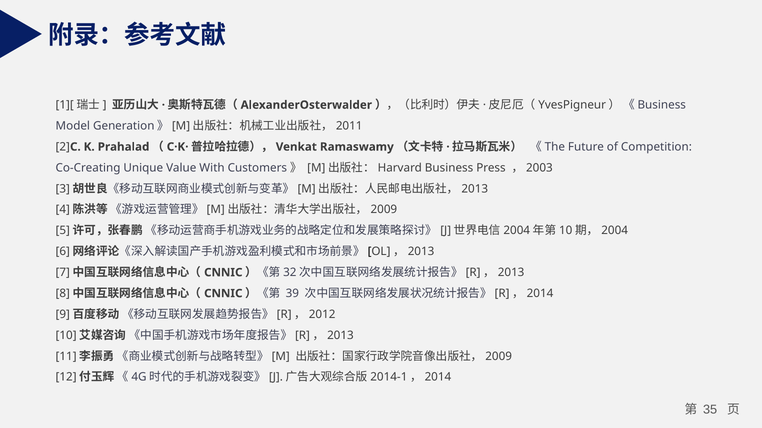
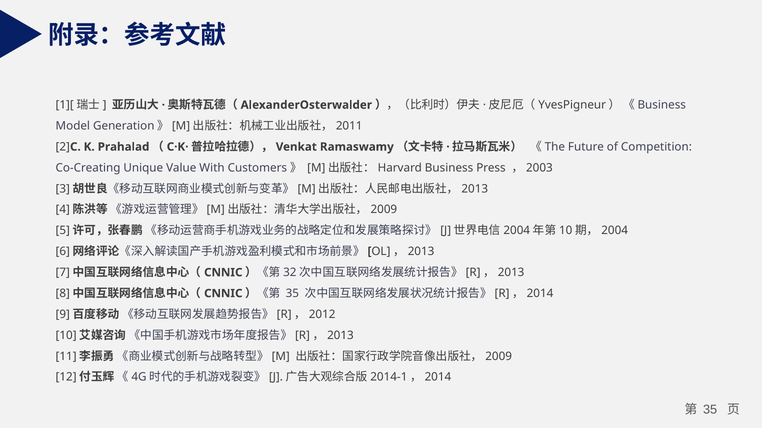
39 at (292, 294): 39 -> 35
